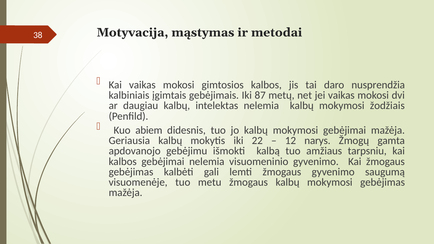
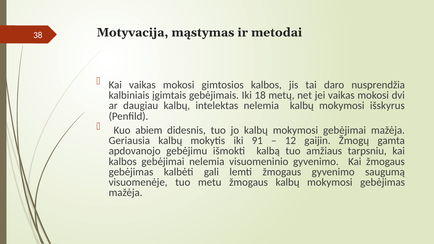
87: 87 -> 18
žodžiais: žodžiais -> išskyrus
22: 22 -> 91
narys: narys -> gaijin
